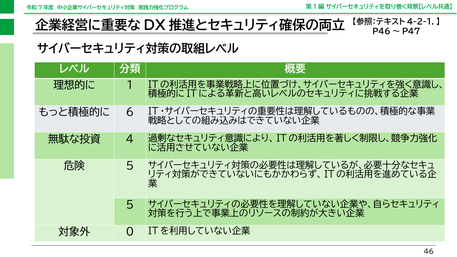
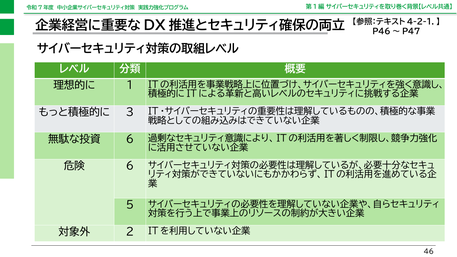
6: 6 -> 3
4 at (130, 139): 4 -> 6
5 at (130, 166): 5 -> 6
0: 0 -> 2
